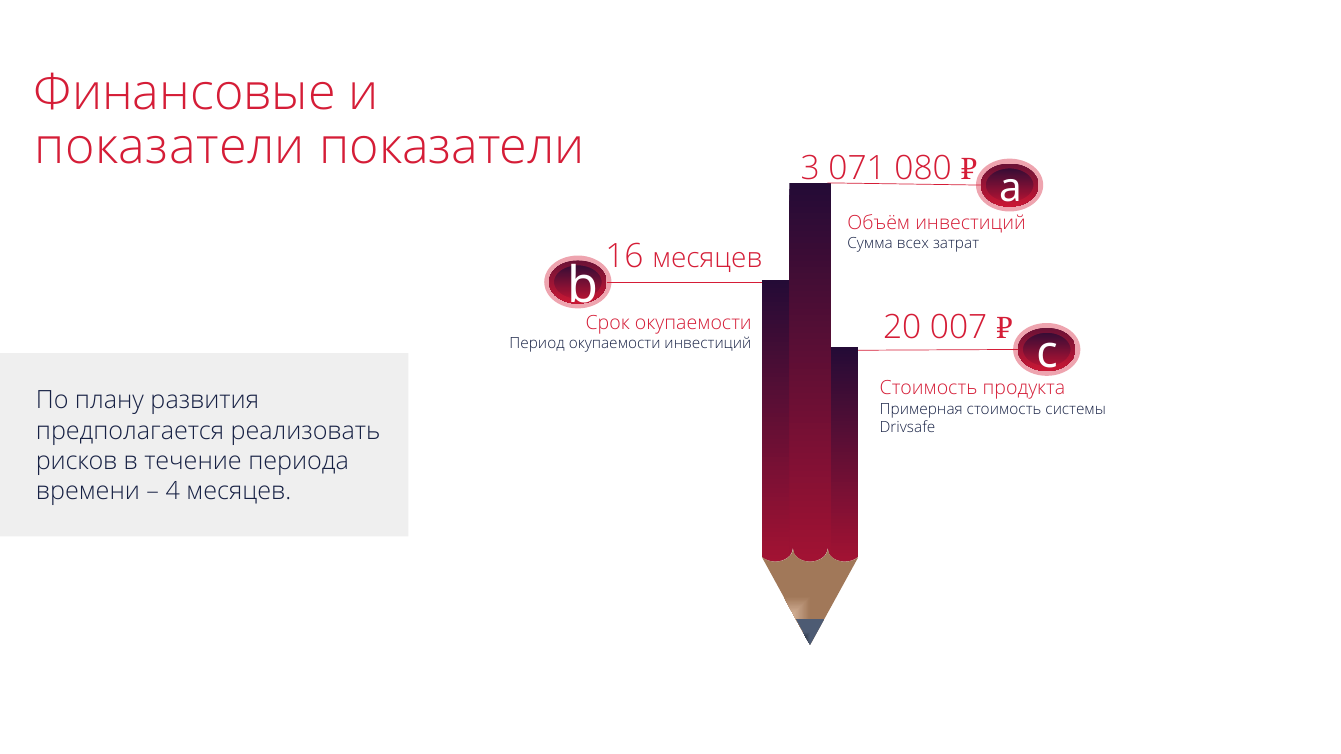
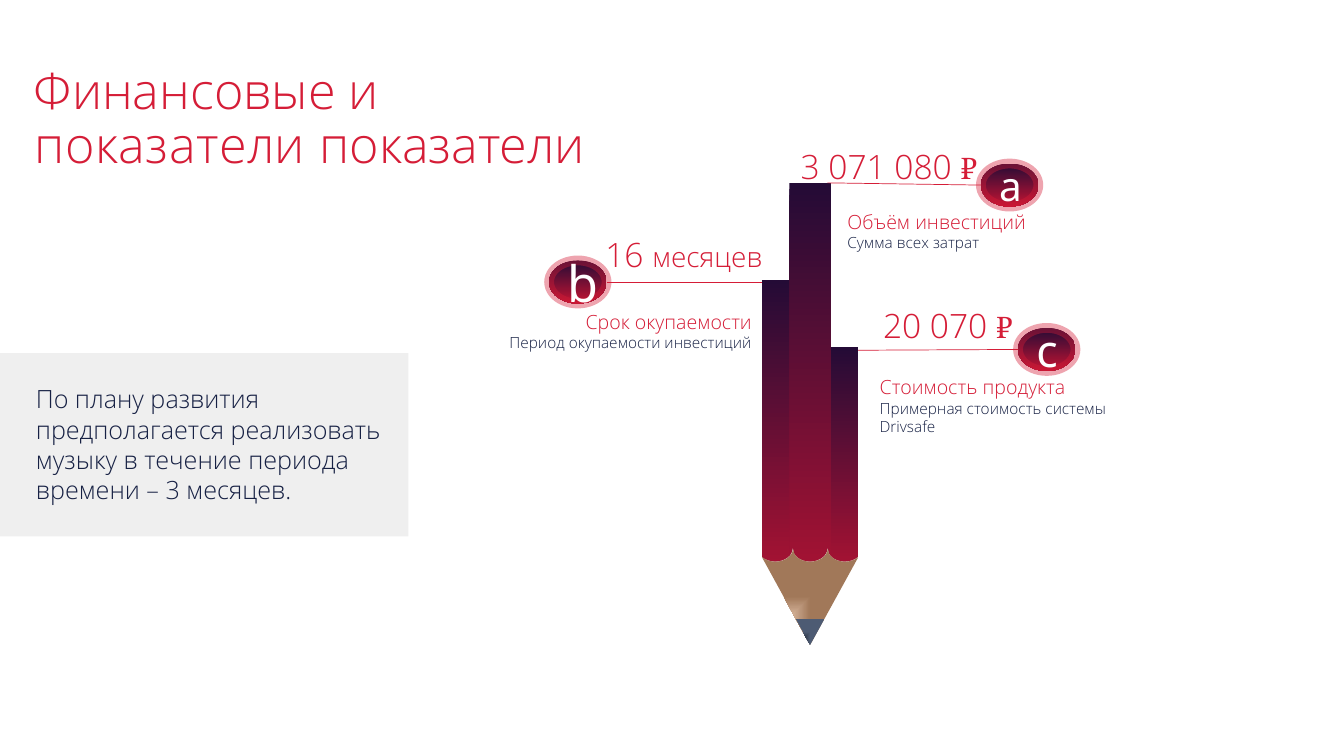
007: 007 -> 070
рисков: рисков -> музыку
4 at (173, 491): 4 -> 3
